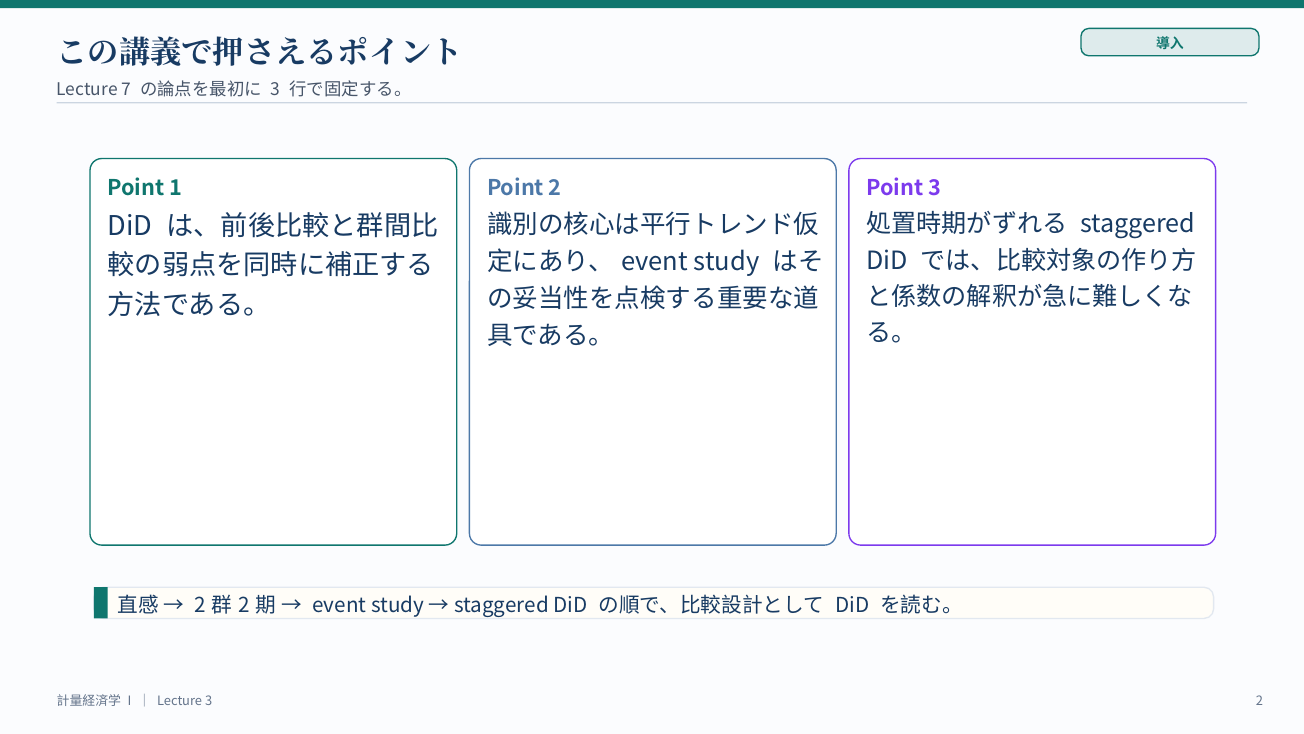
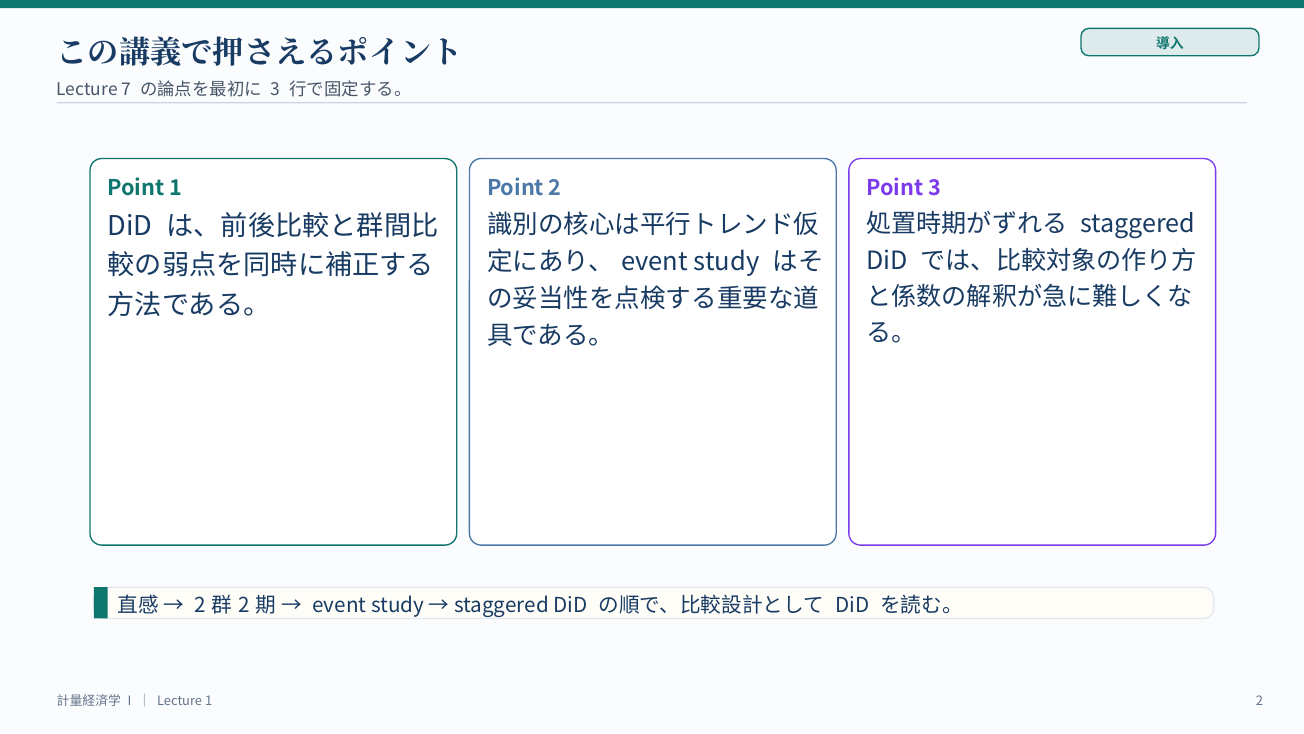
Lecture 3: 3 -> 1
